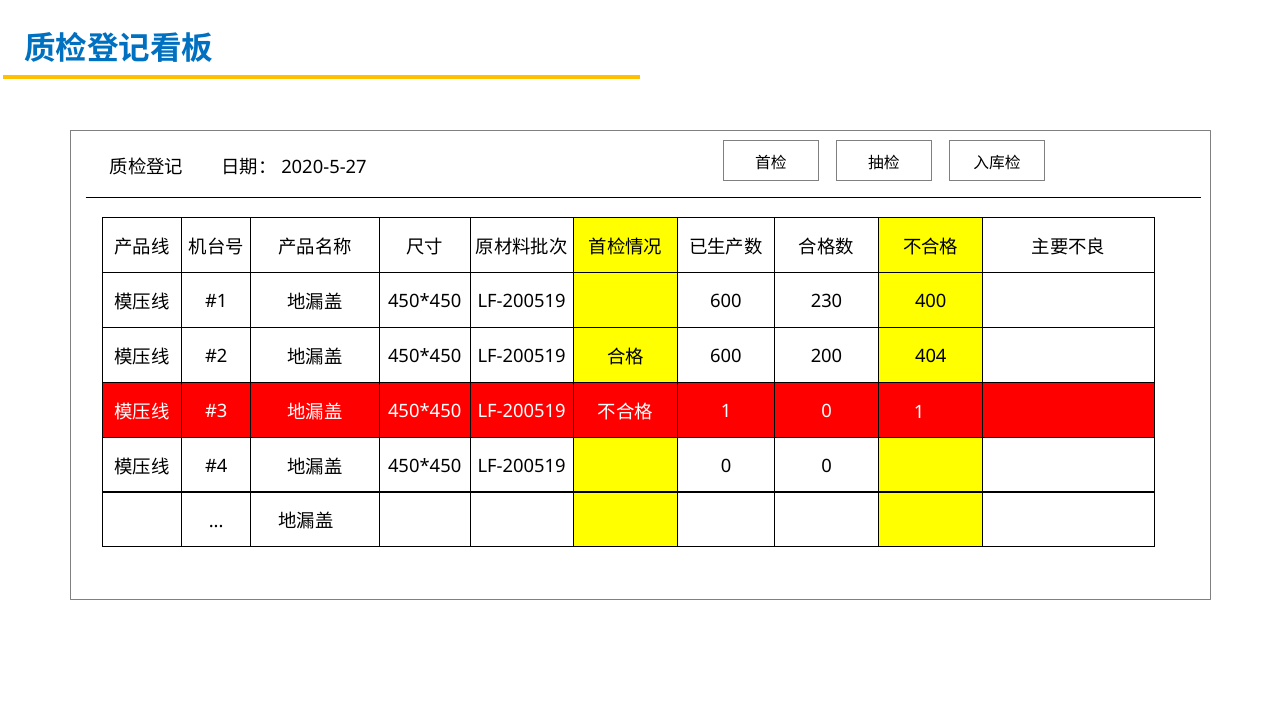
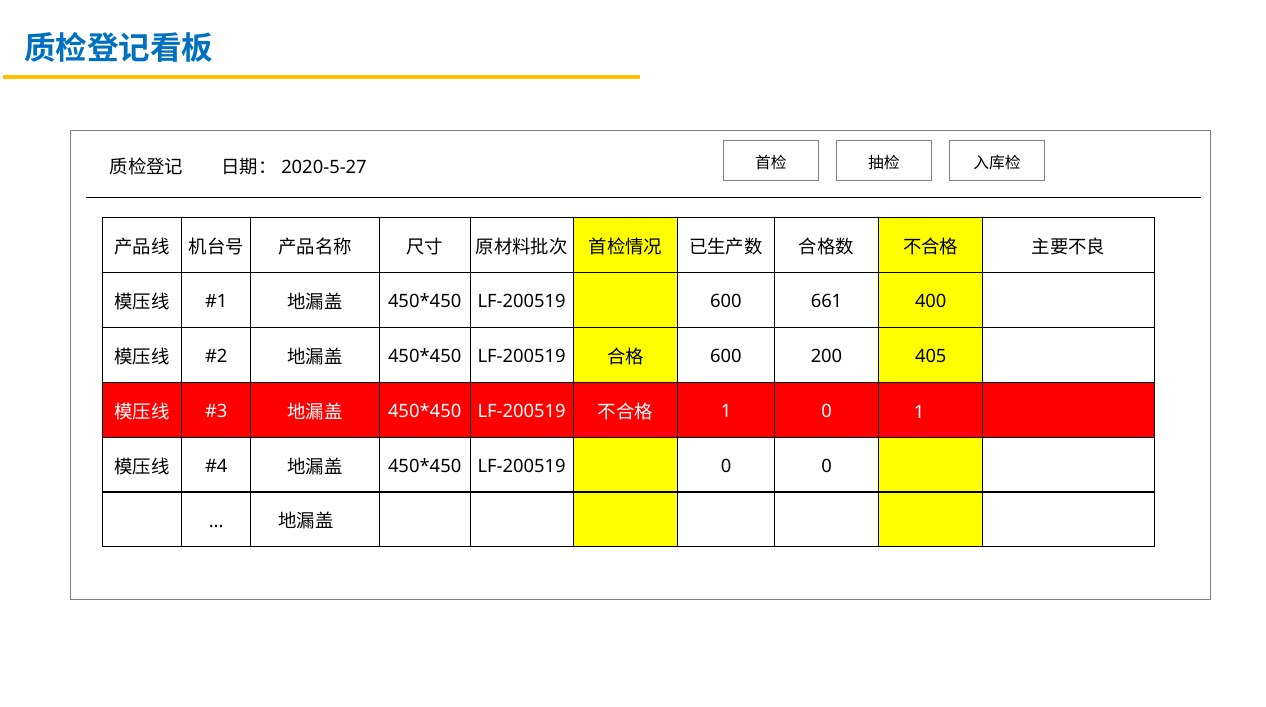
230: 230 -> 661
404: 404 -> 405
